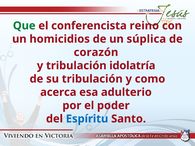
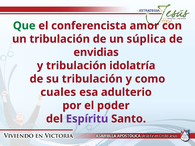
reino: reino -> amor
un homicidios: homicidios -> tribulación
corazón: corazón -> envidias
acerca: acerca -> cuales
Espíritu colour: blue -> purple
